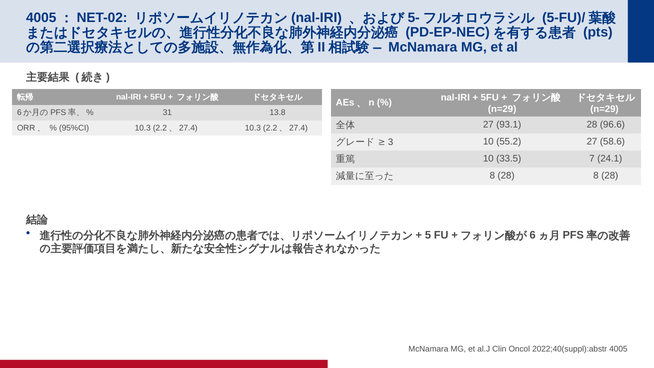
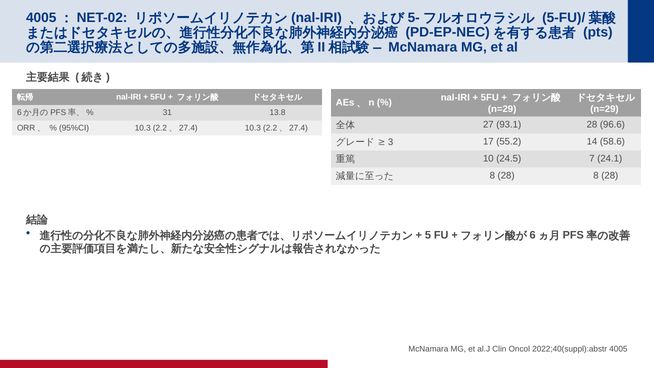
10 at (488, 142): 10 -> 17
55.2 27: 27 -> 14
33.5: 33.5 -> 24.5
